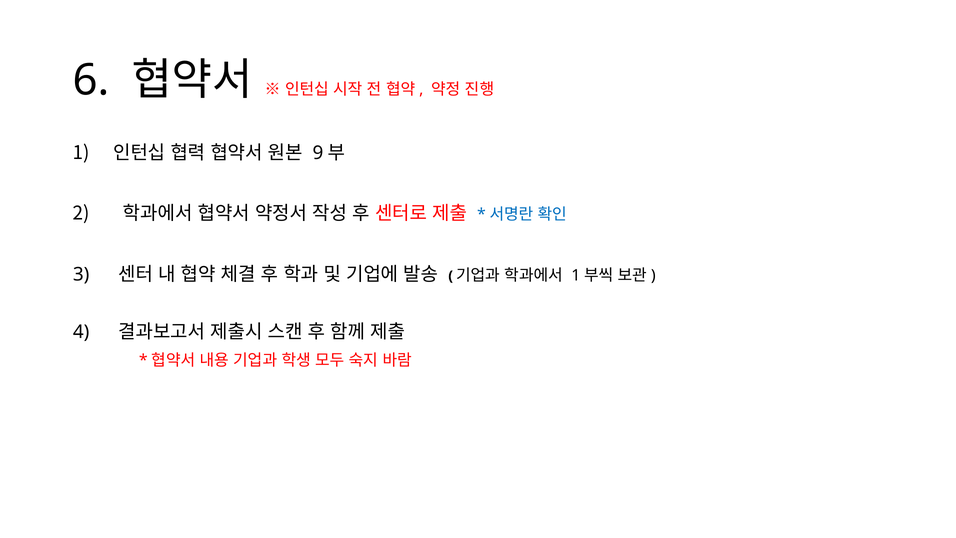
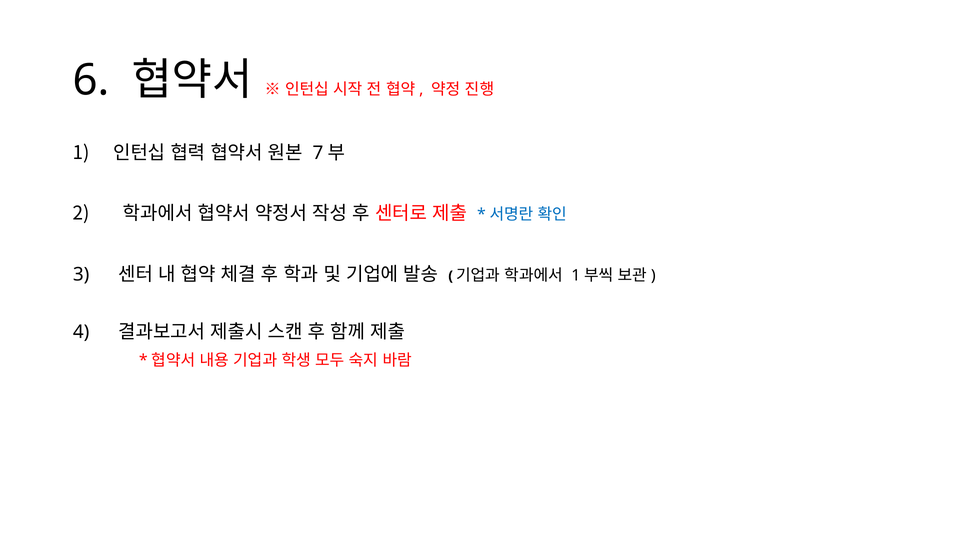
9: 9 -> 7
